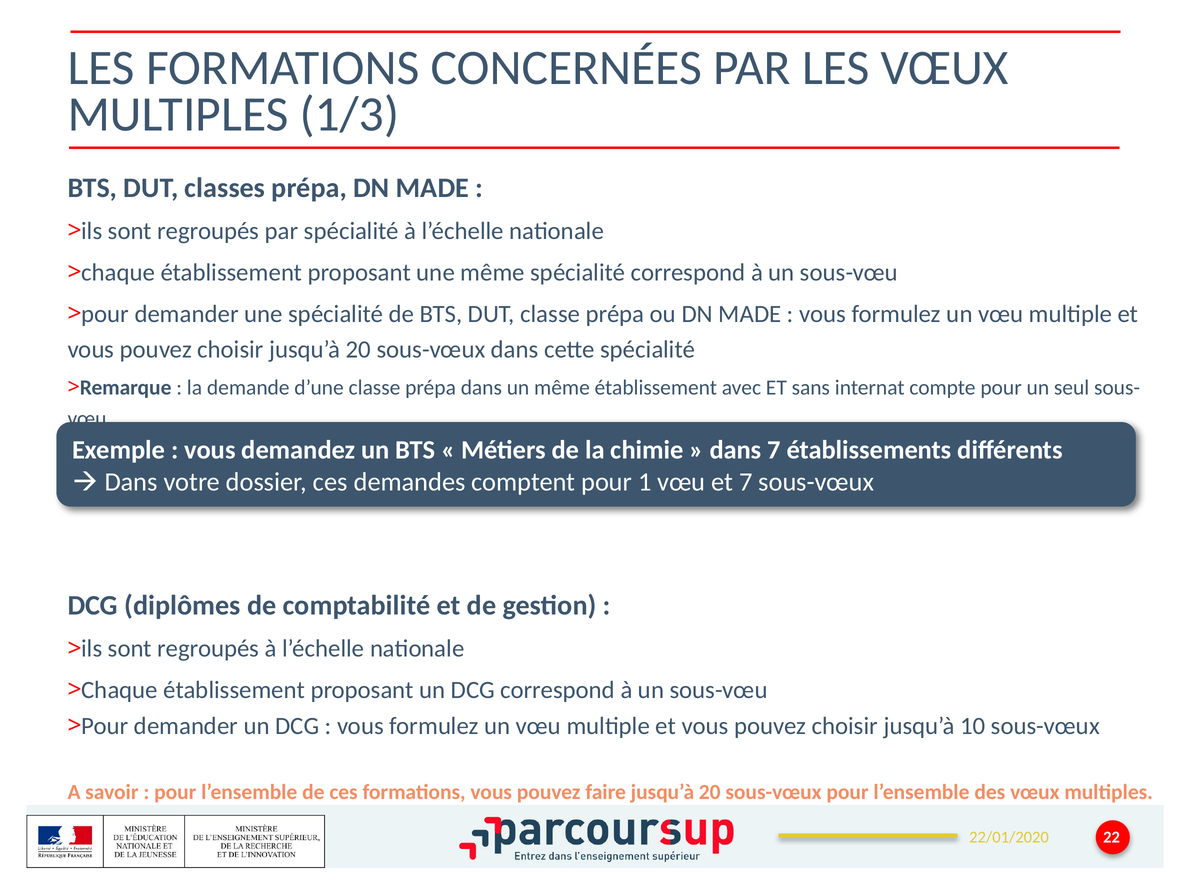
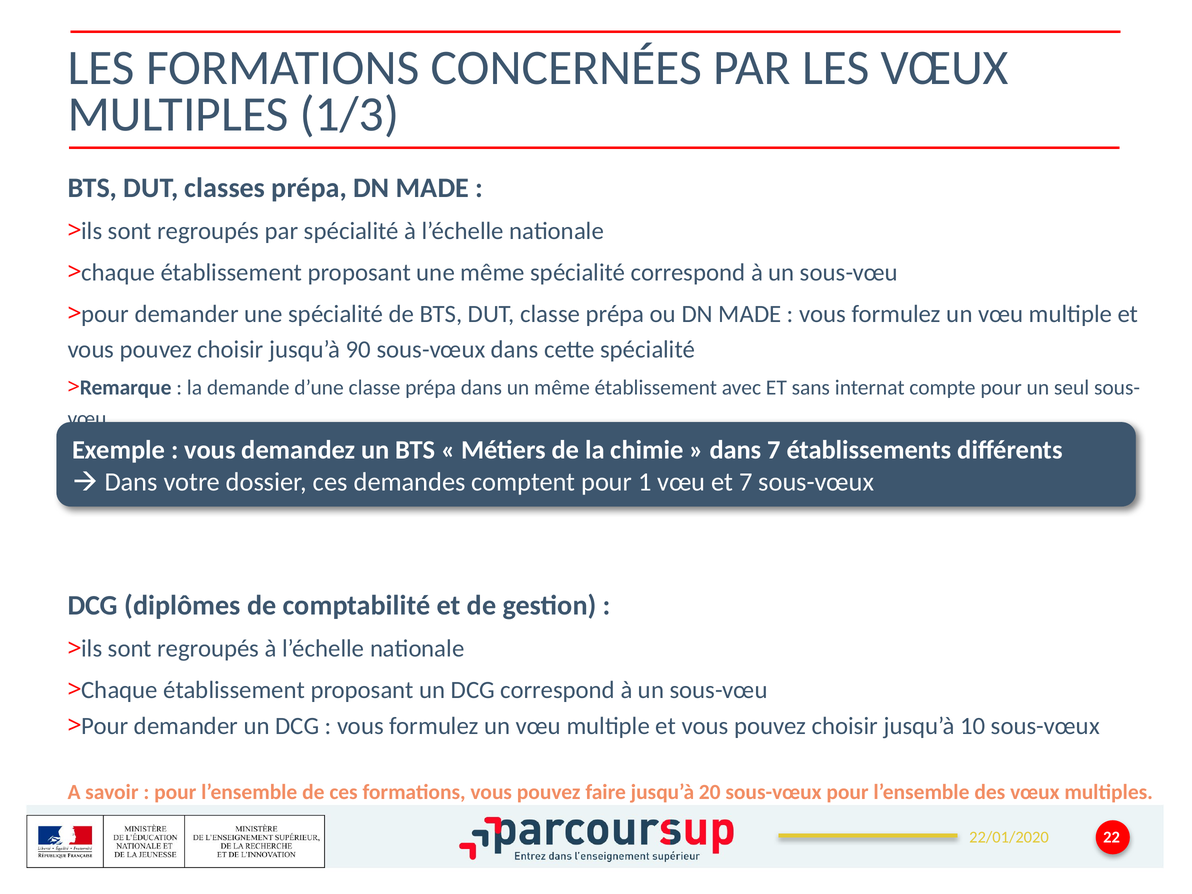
choisir jusqu’à 20: 20 -> 90
